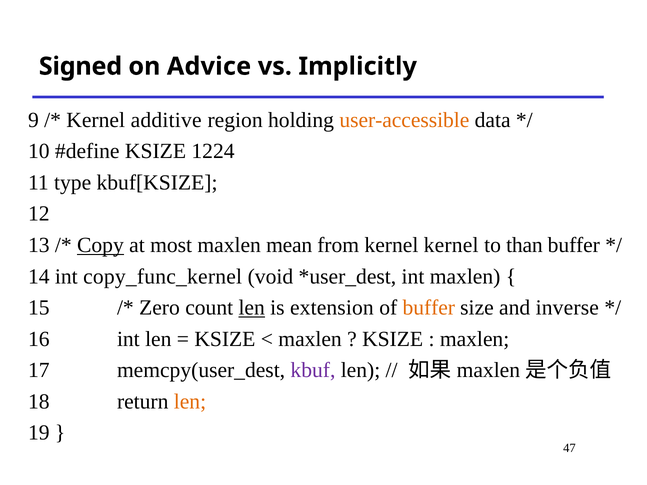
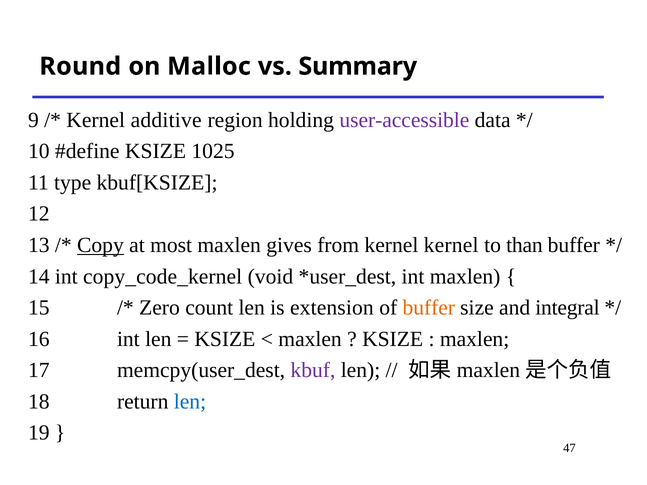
Signed: Signed -> Round
Advice: Advice -> Malloc
Implicitly: Implicitly -> Summary
user-accessible colour: orange -> purple
1224: 1224 -> 1025
mean: mean -> gives
copy_func_kernel: copy_func_kernel -> copy_code_kernel
len at (252, 308) underline: present -> none
inverse: inverse -> integral
len at (190, 402) colour: orange -> blue
